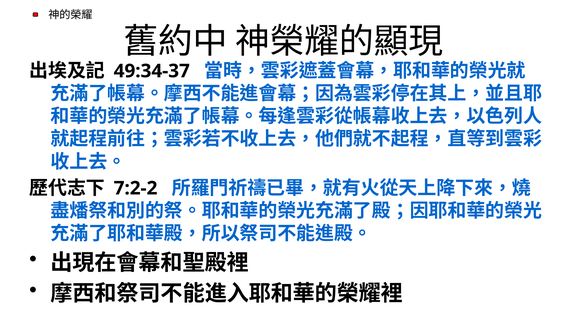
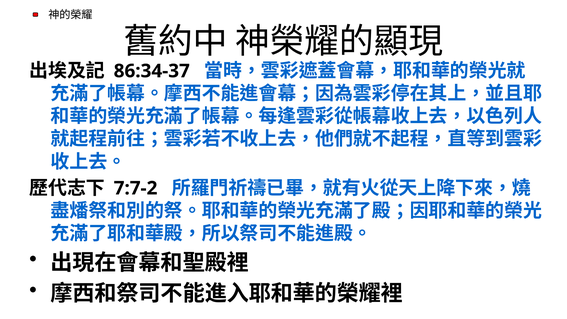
49:34-37: 49:34-37 -> 86:34-37
7:2-2: 7:2-2 -> 7:7-2
